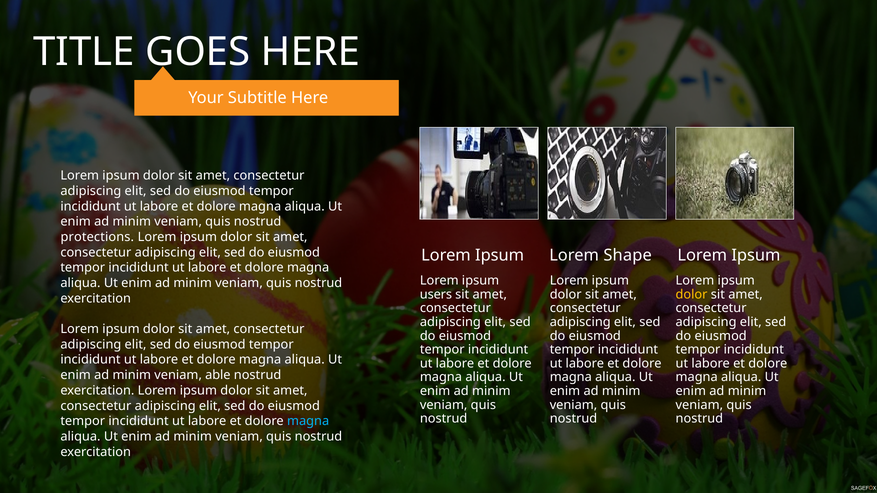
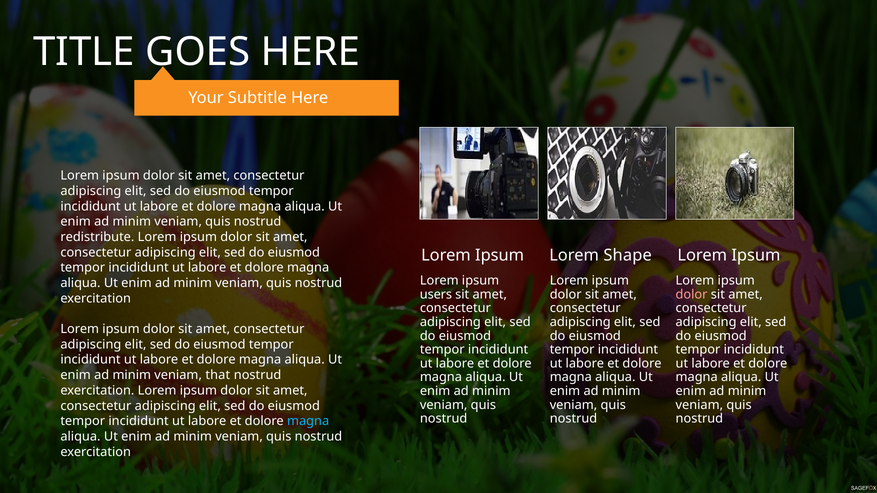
protections: protections -> redistribute
dolor at (692, 295) colour: yellow -> pink
able: able -> that
